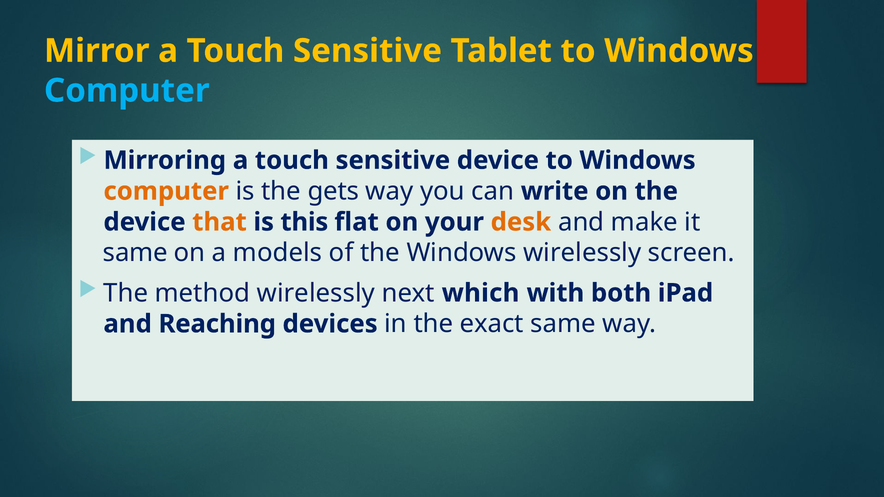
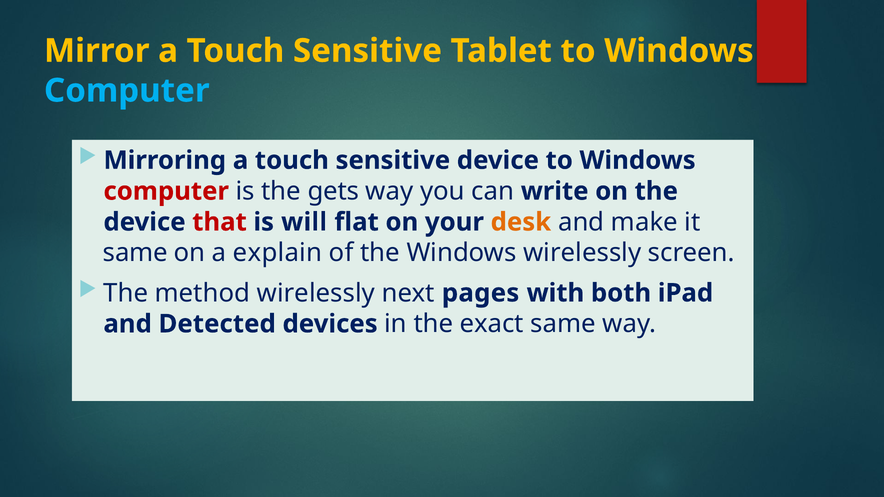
computer at (166, 191) colour: orange -> red
that colour: orange -> red
this: this -> will
models: models -> explain
which: which -> pages
Reaching: Reaching -> Detected
